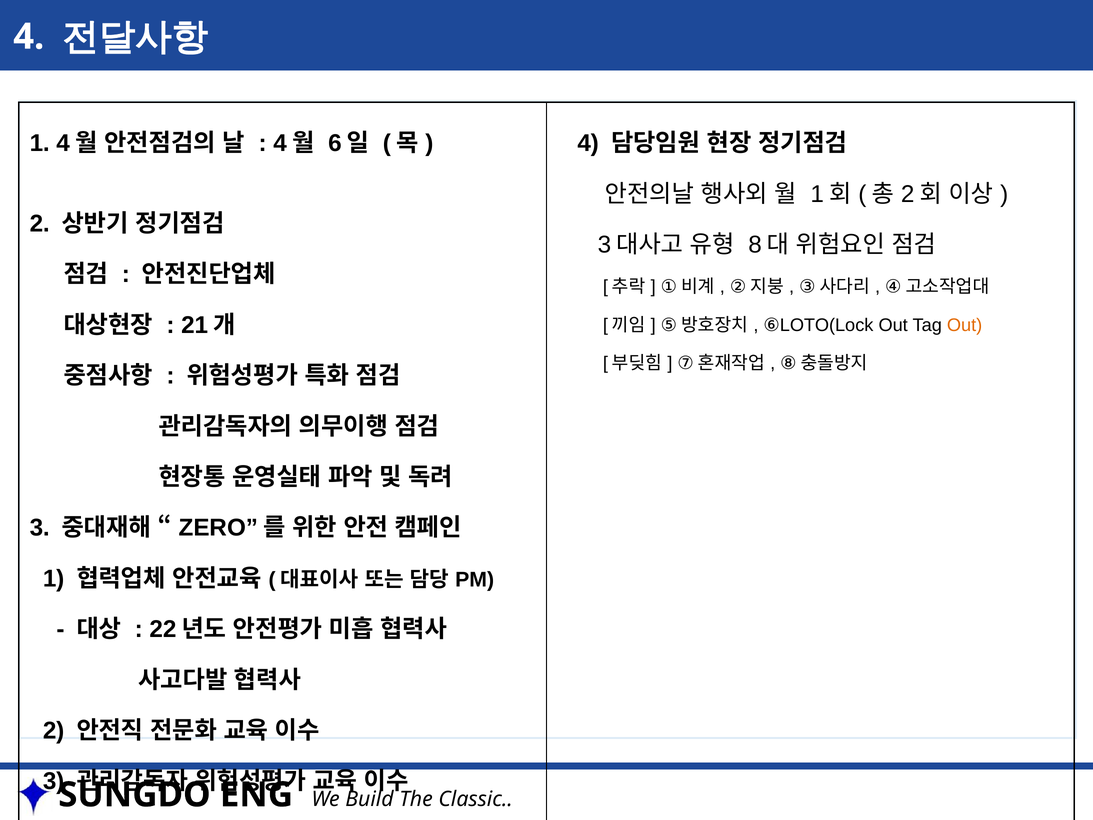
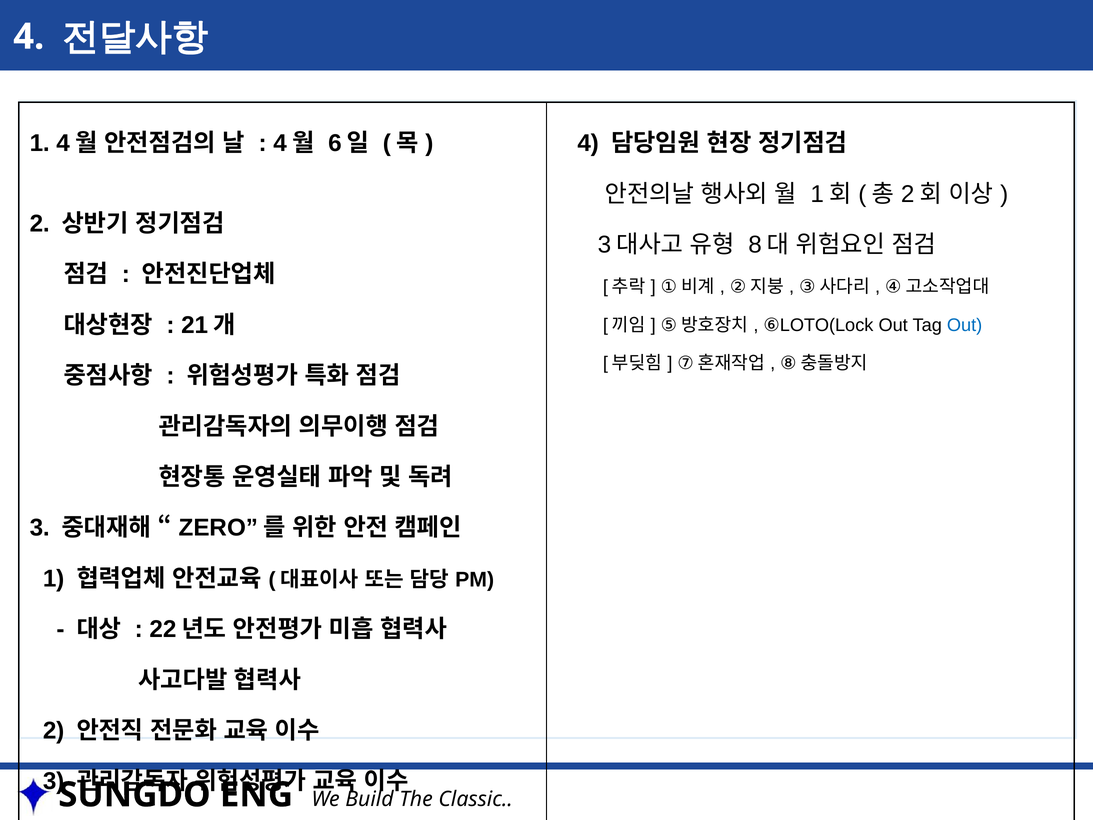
Out at (965, 325) colour: orange -> blue
